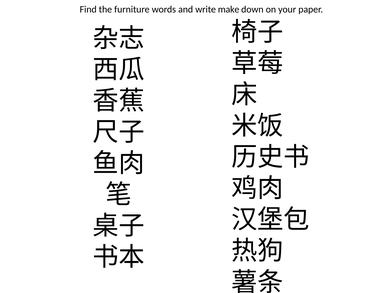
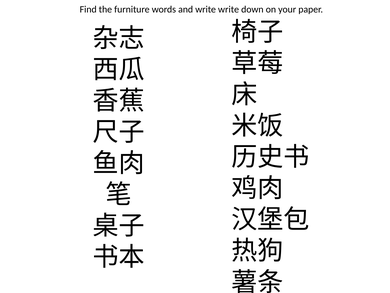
write make: make -> write
